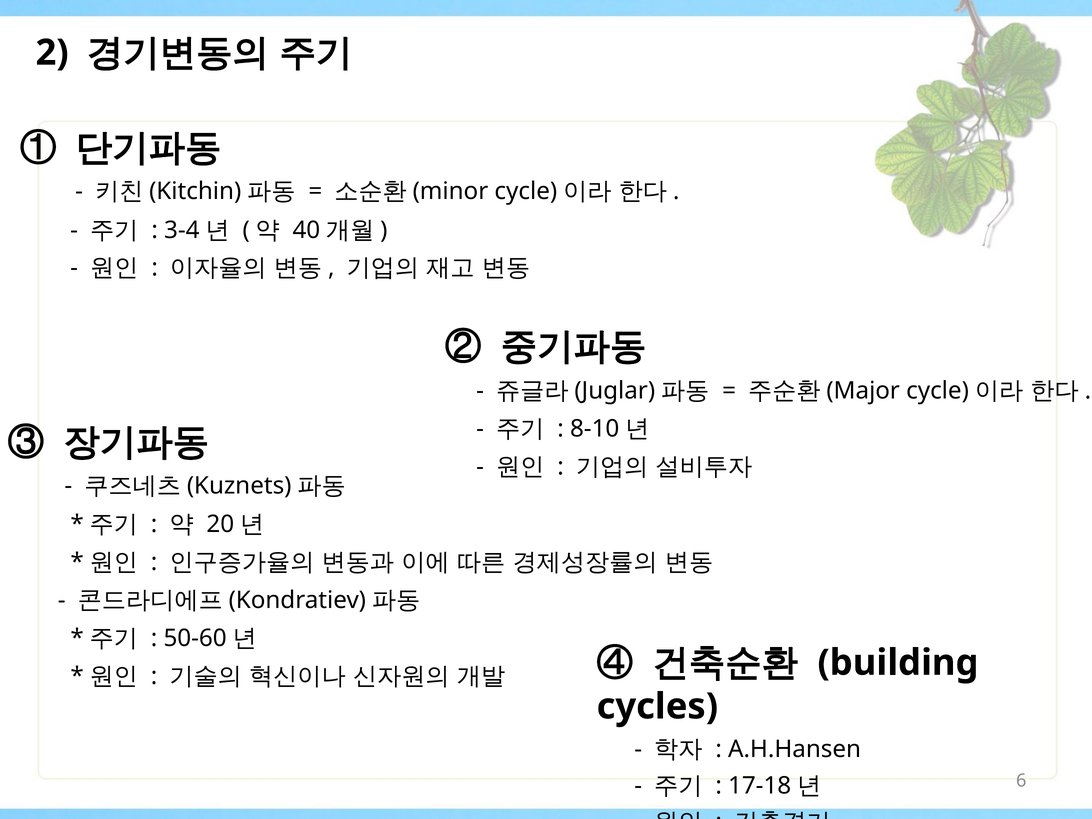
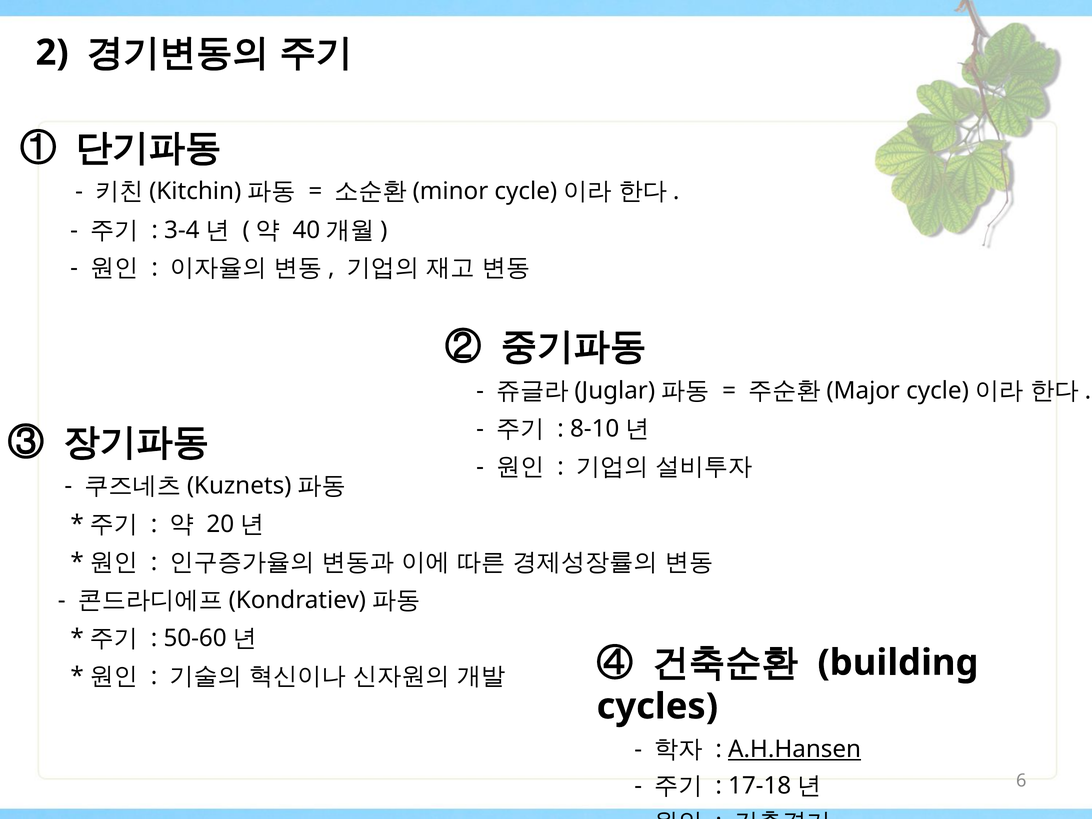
A.H.Hansen underline: none -> present
